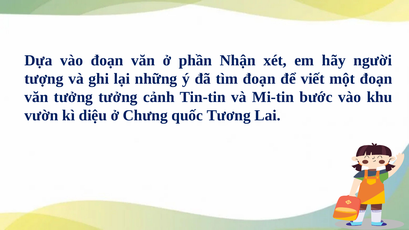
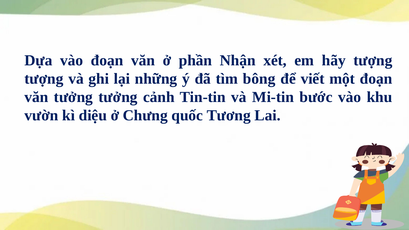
hãy người: người -> tượng
tìm đoạn: đoạn -> bông
